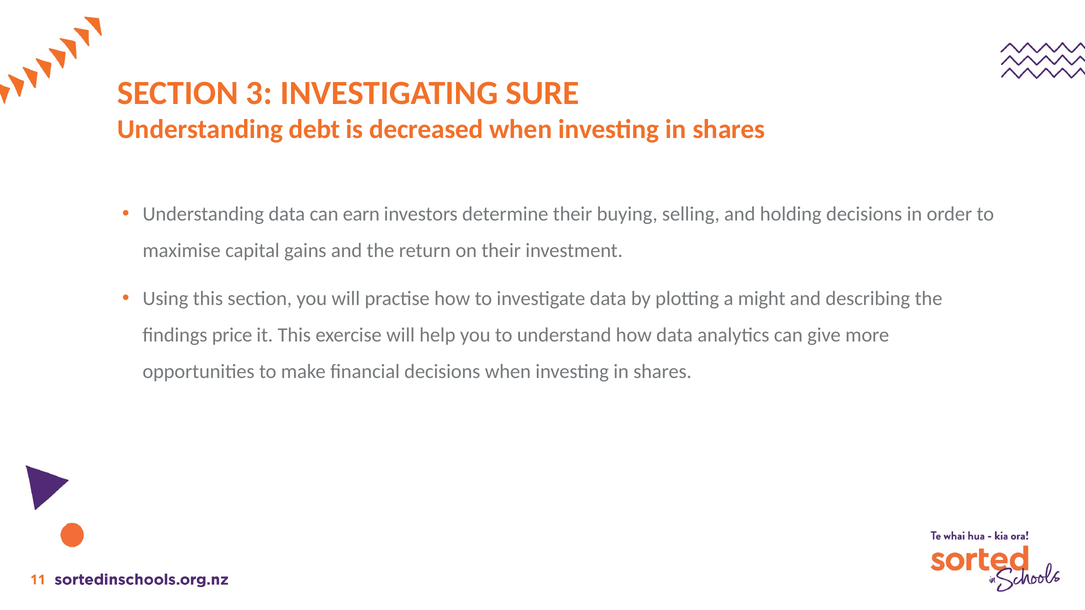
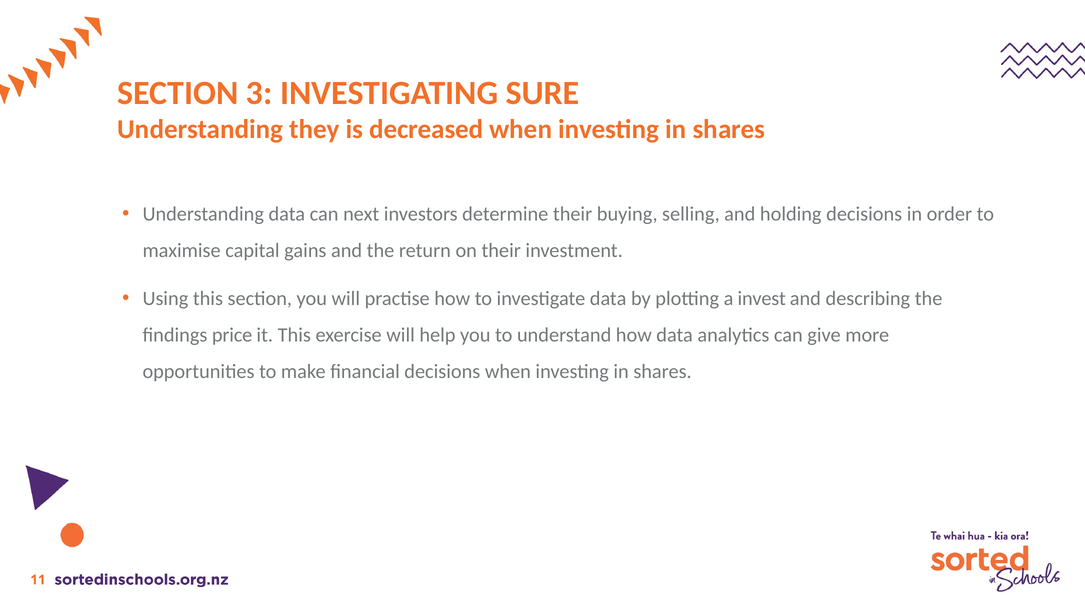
debt: debt -> they
earn: earn -> next
might: might -> invest
